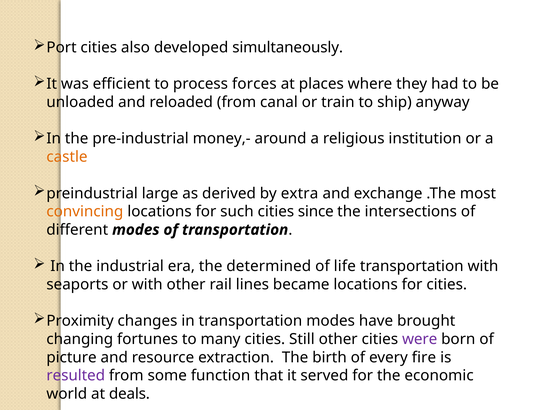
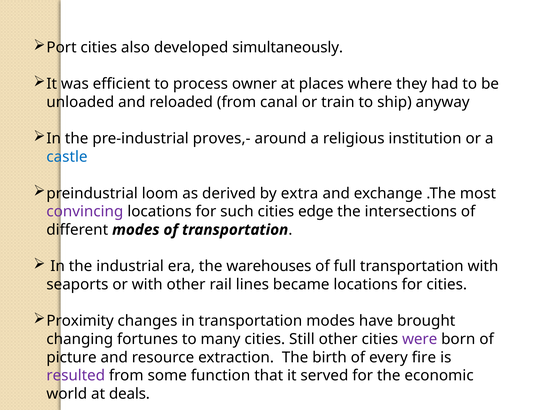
forces: forces -> owner
money,-: money,- -> proves,-
castle colour: orange -> blue
large: large -> loom
convincing colour: orange -> purple
since: since -> edge
determined: determined -> warehouses
life: life -> full
